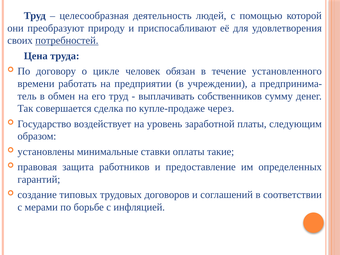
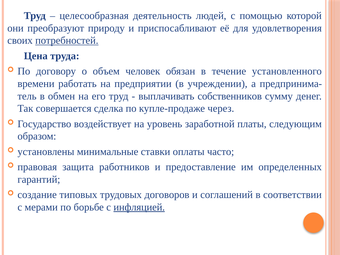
цикле: цикле -> объем
такие: такие -> часто
инфляцией underline: none -> present
